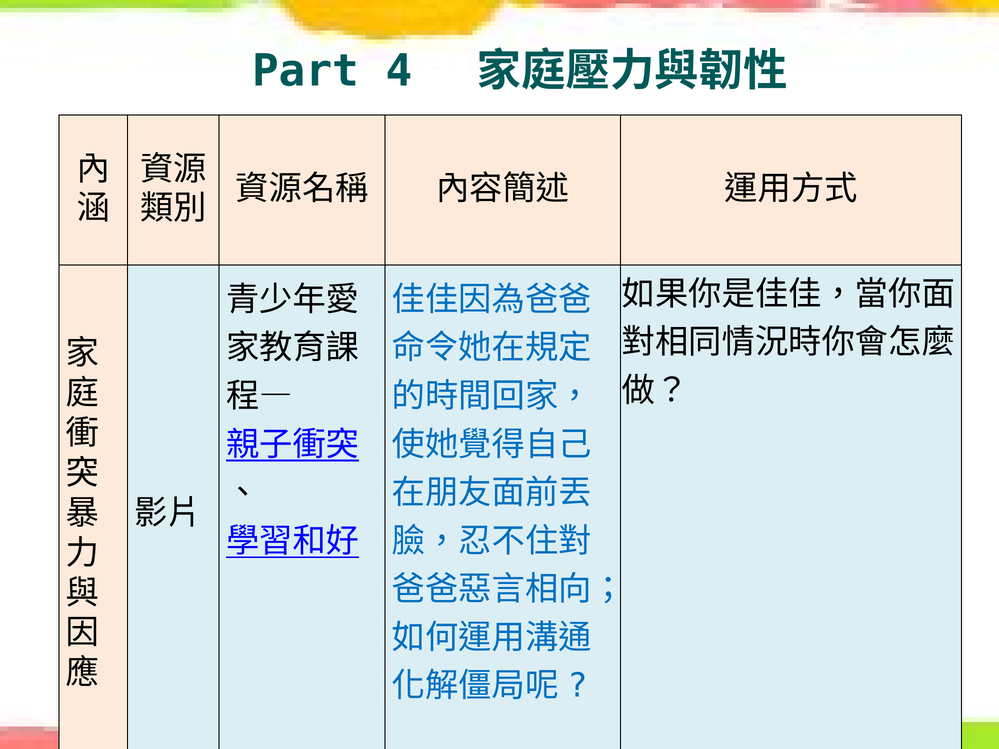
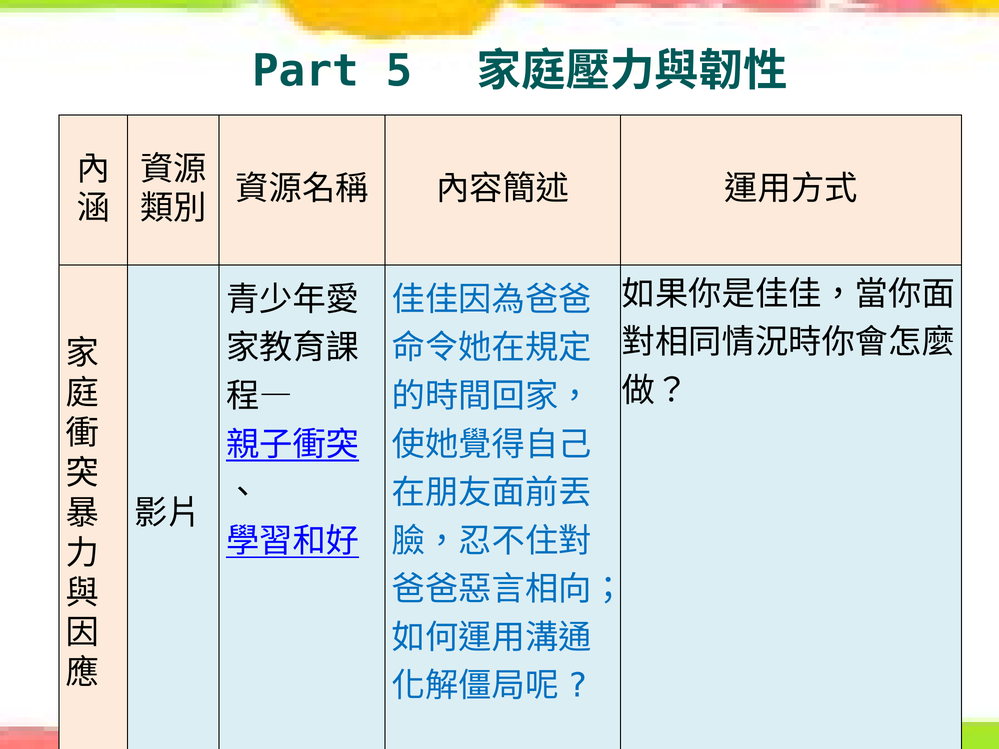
4: 4 -> 5
